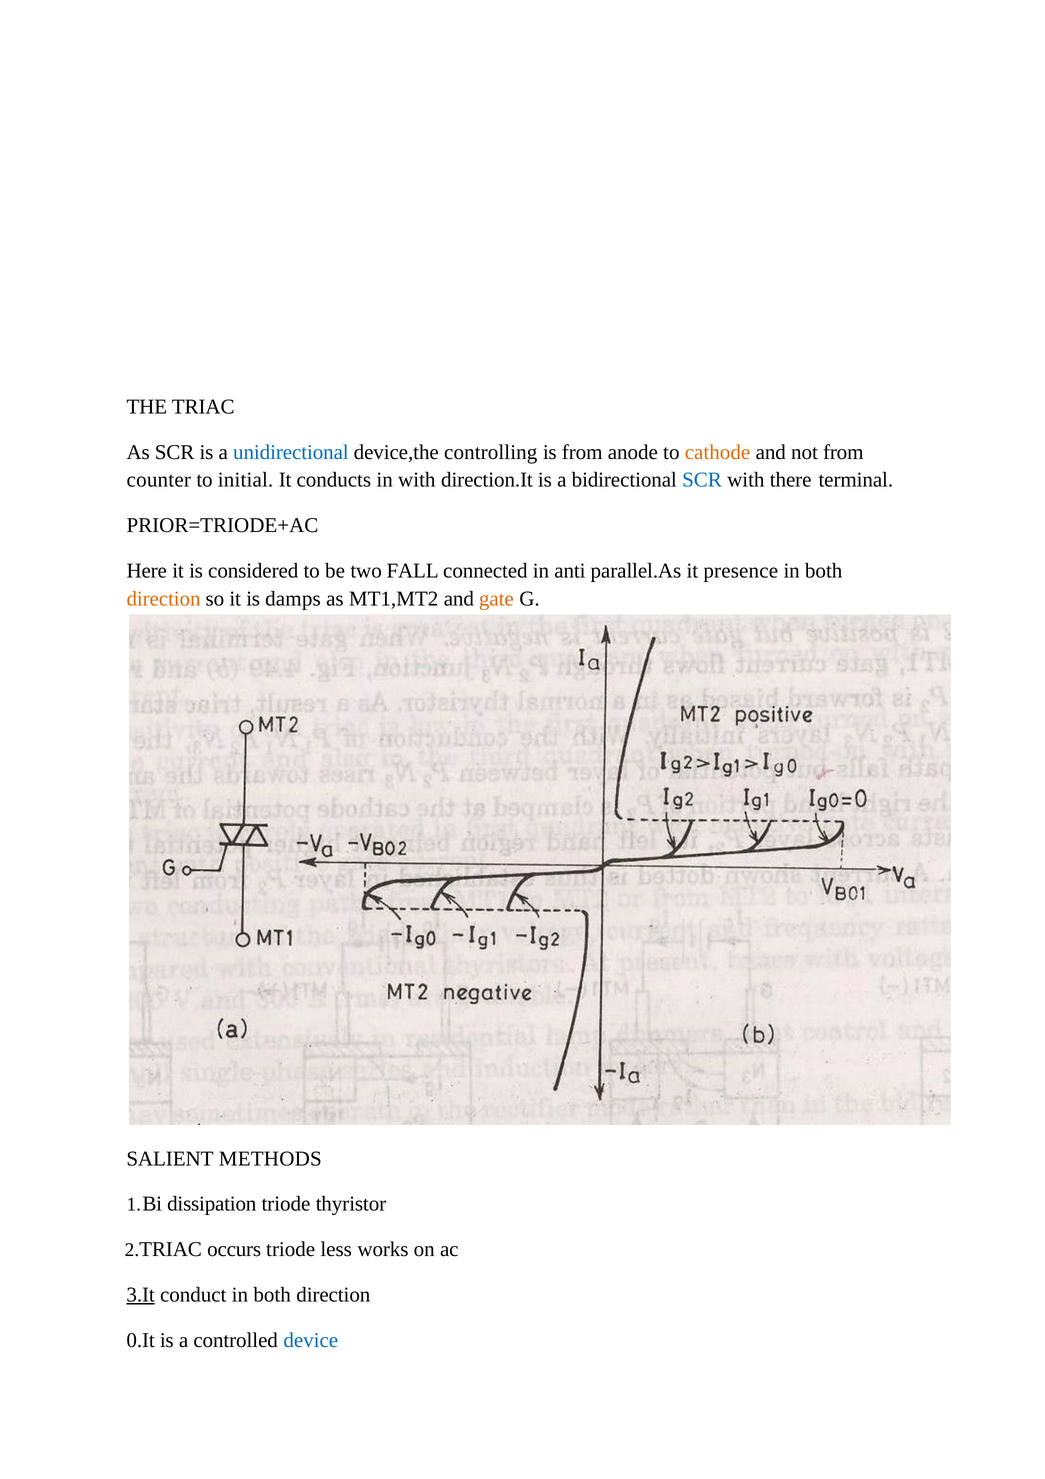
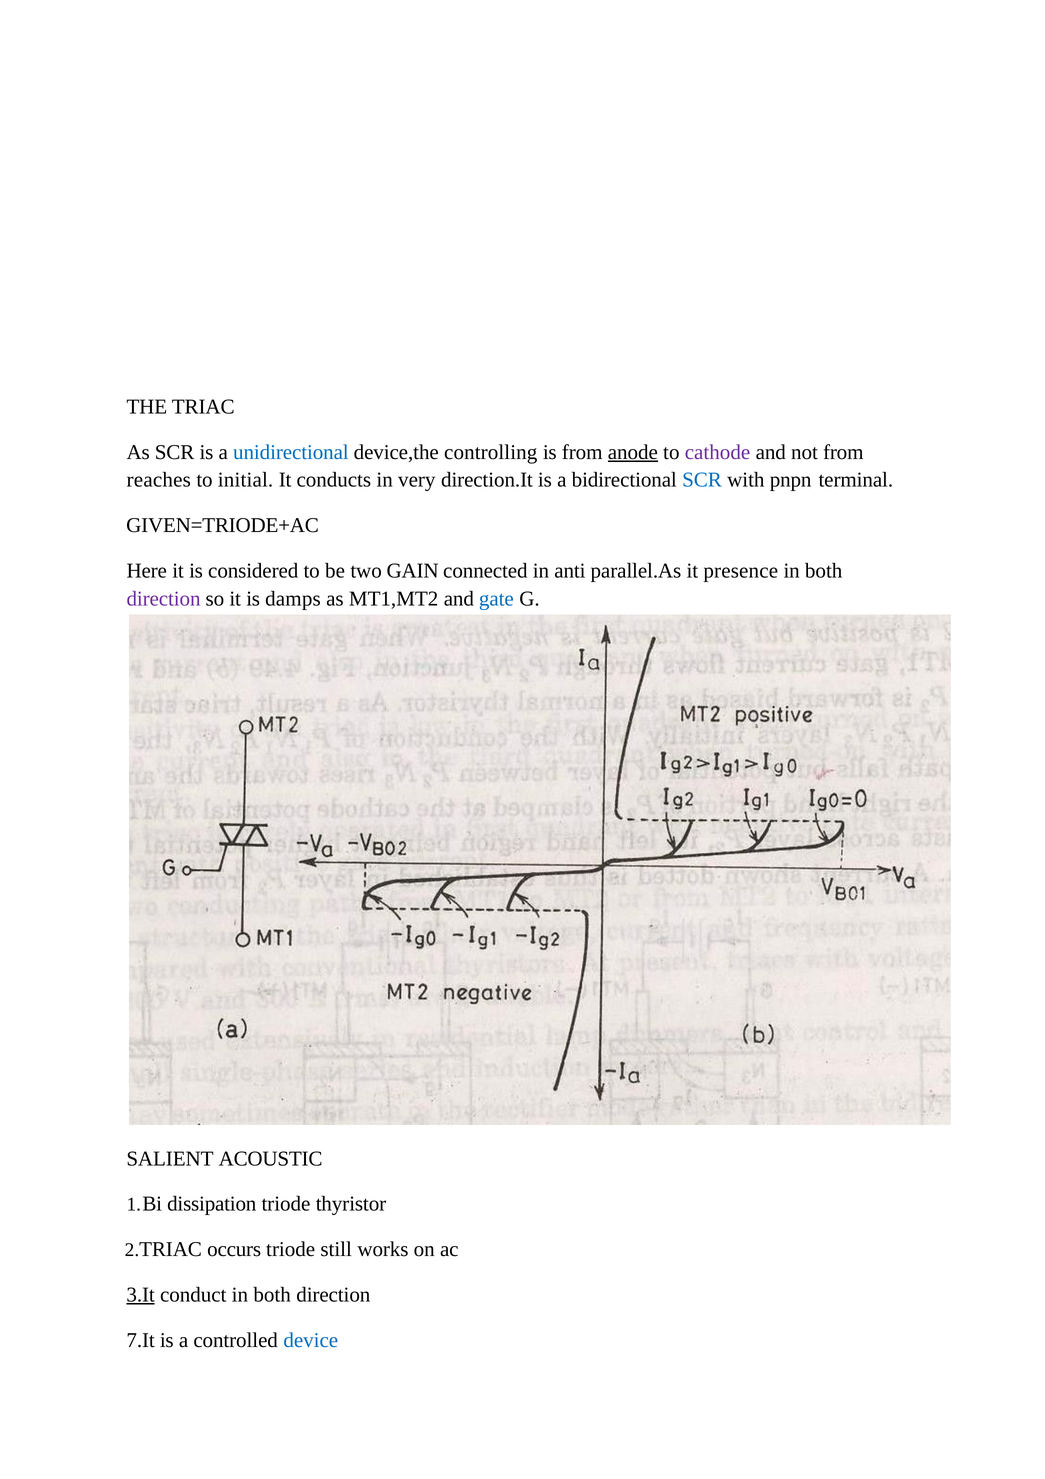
anode underline: none -> present
cathode colour: orange -> purple
counter: counter -> reaches
in with: with -> very
there: there -> pnpn
PRIOR=TRIODE+AC: PRIOR=TRIODE+AC -> GIVEN=TRIODE+AC
FALL: FALL -> GAIN
direction at (164, 599) colour: orange -> purple
gate colour: orange -> blue
METHODS: METHODS -> ACOUSTIC
less: less -> still
0.It: 0.It -> 7.It
